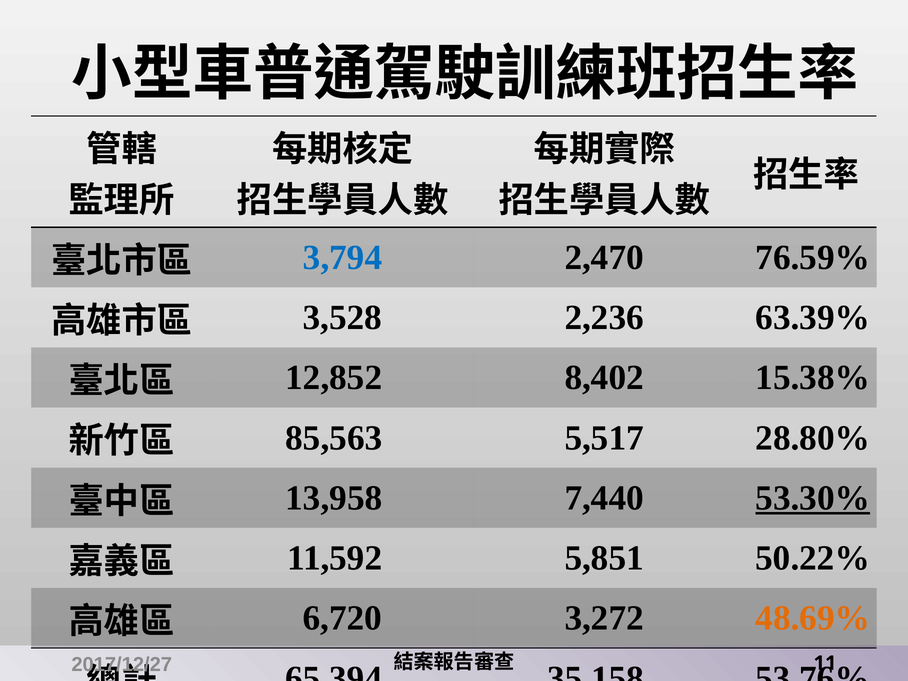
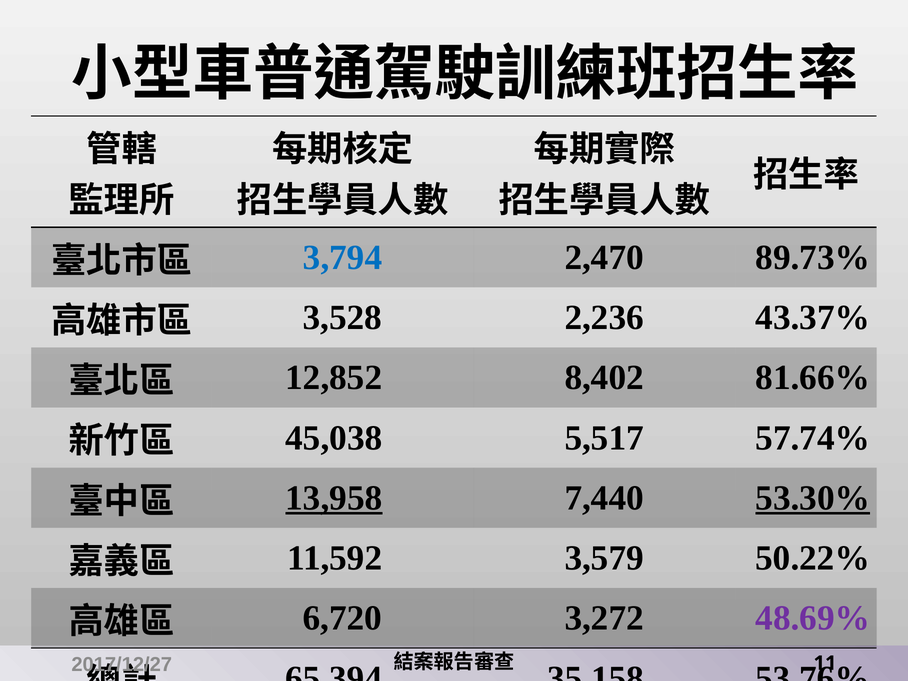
76.59%: 76.59% -> 89.73%
63.39%: 63.39% -> 43.37%
15.38%: 15.38% -> 81.66%
85,563: 85,563 -> 45,038
28.80%: 28.80% -> 57.74%
13,958 underline: none -> present
5,851: 5,851 -> 3,579
48.69% colour: orange -> purple
